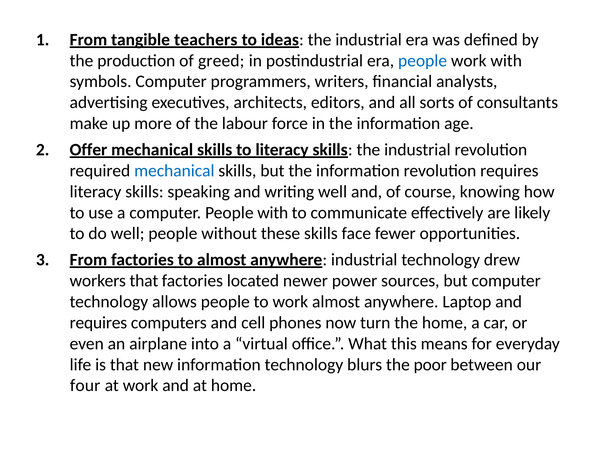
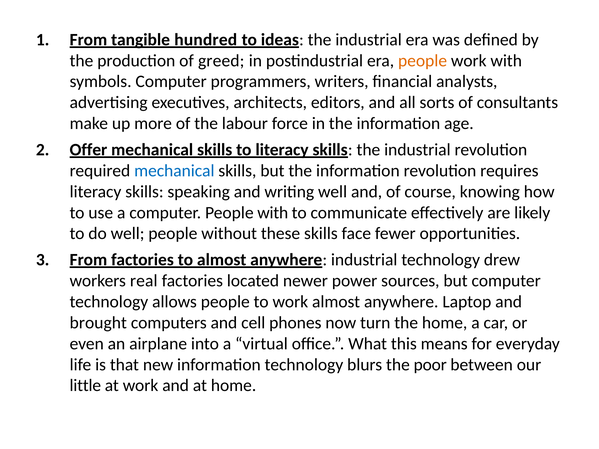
teachers: teachers -> hundred
people at (423, 61) colour: blue -> orange
workers that: that -> real
requires at (98, 323): requires -> brought
four: four -> little
